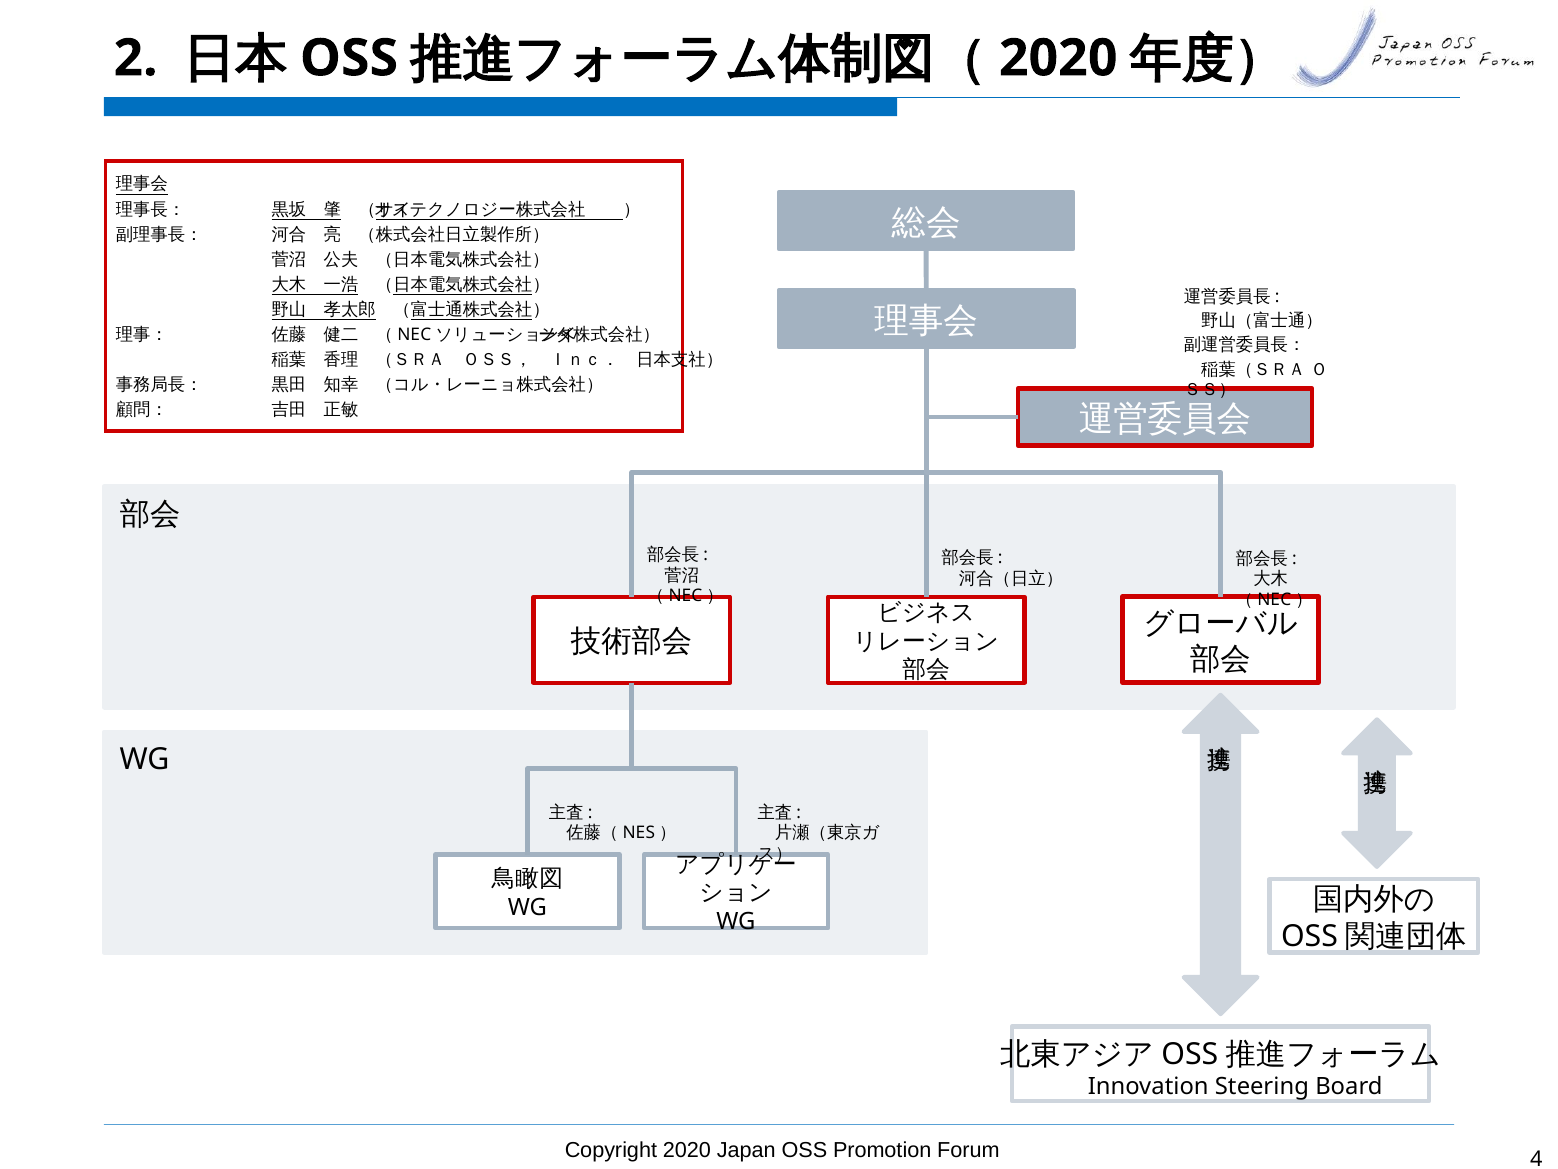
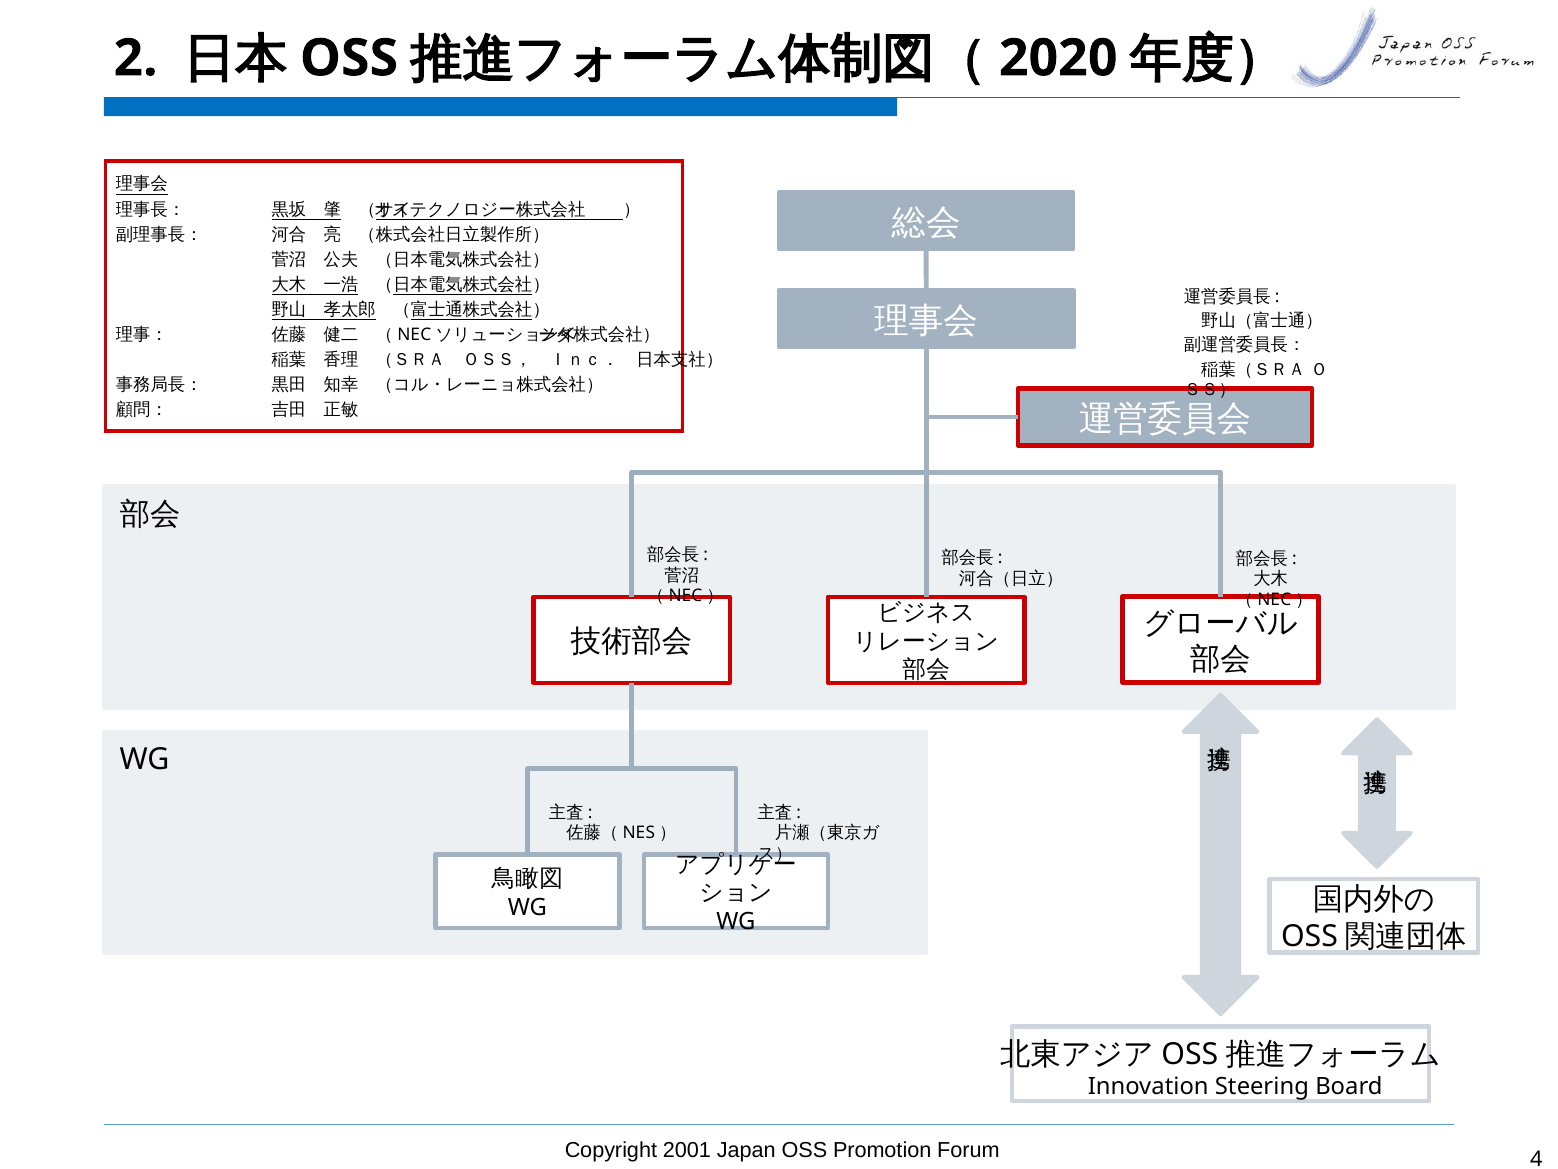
Copyright 2020: 2020 -> 2001
